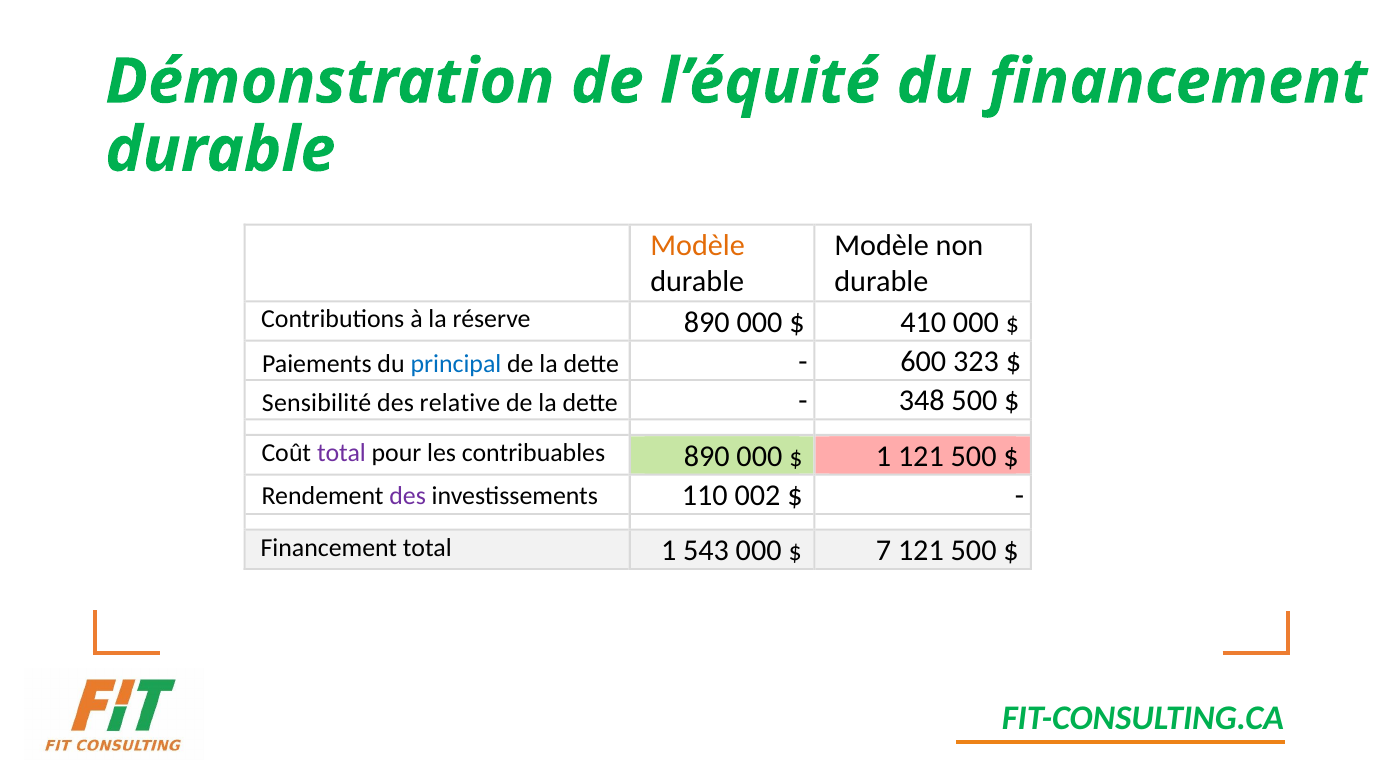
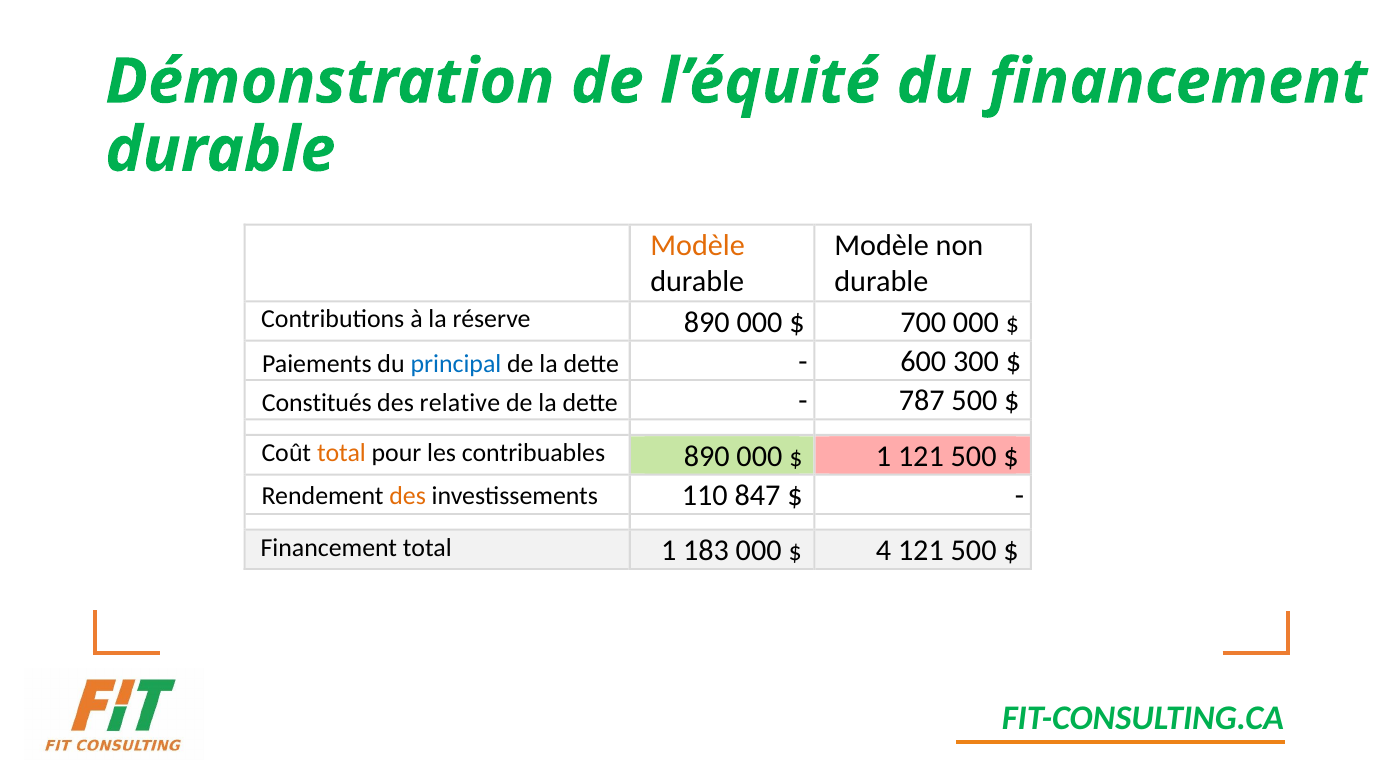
410: 410 -> 700
323: 323 -> 300
Sensibilité: Sensibilité -> Constitués
348: 348 -> 787
total at (341, 453) colour: purple -> orange
des at (408, 496) colour: purple -> orange
002: 002 -> 847
543: 543 -> 183
7: 7 -> 4
